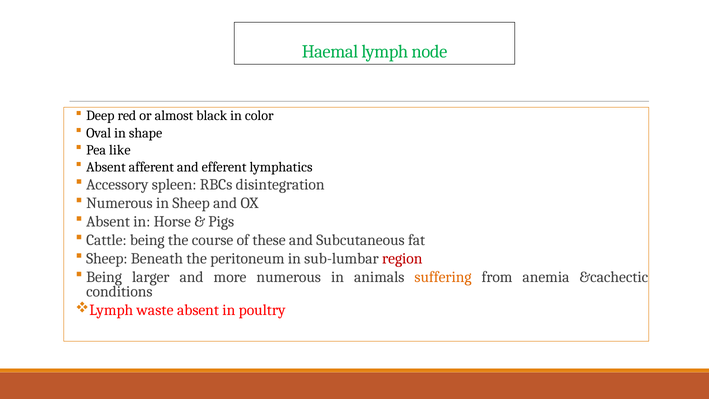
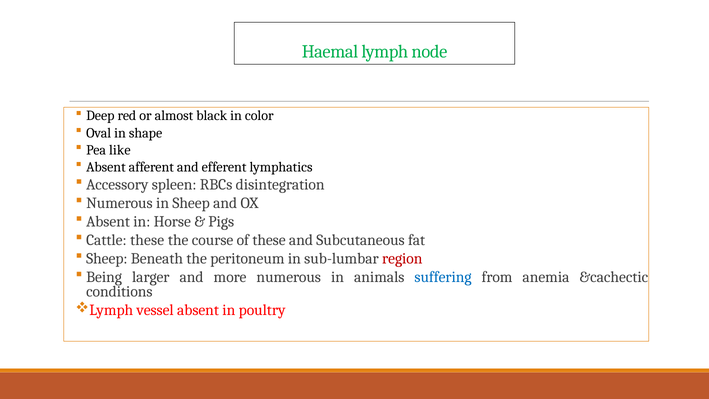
being at (147, 240): being -> these
suffering colour: orange -> blue
waste: waste -> vessel
